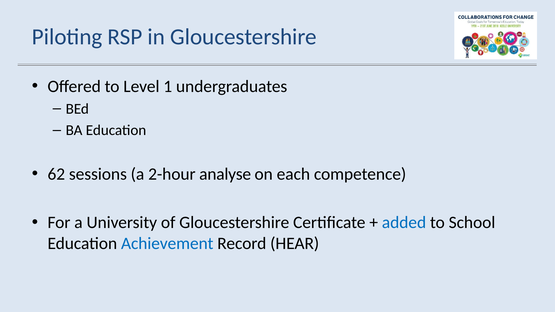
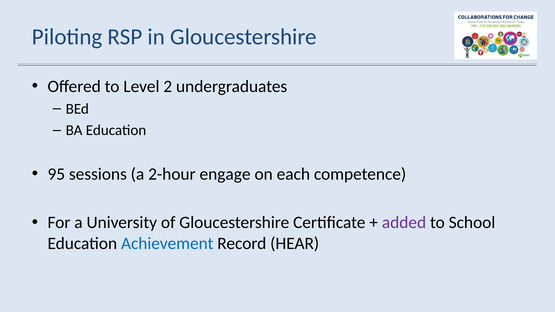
1: 1 -> 2
62: 62 -> 95
analyse: analyse -> engage
added colour: blue -> purple
